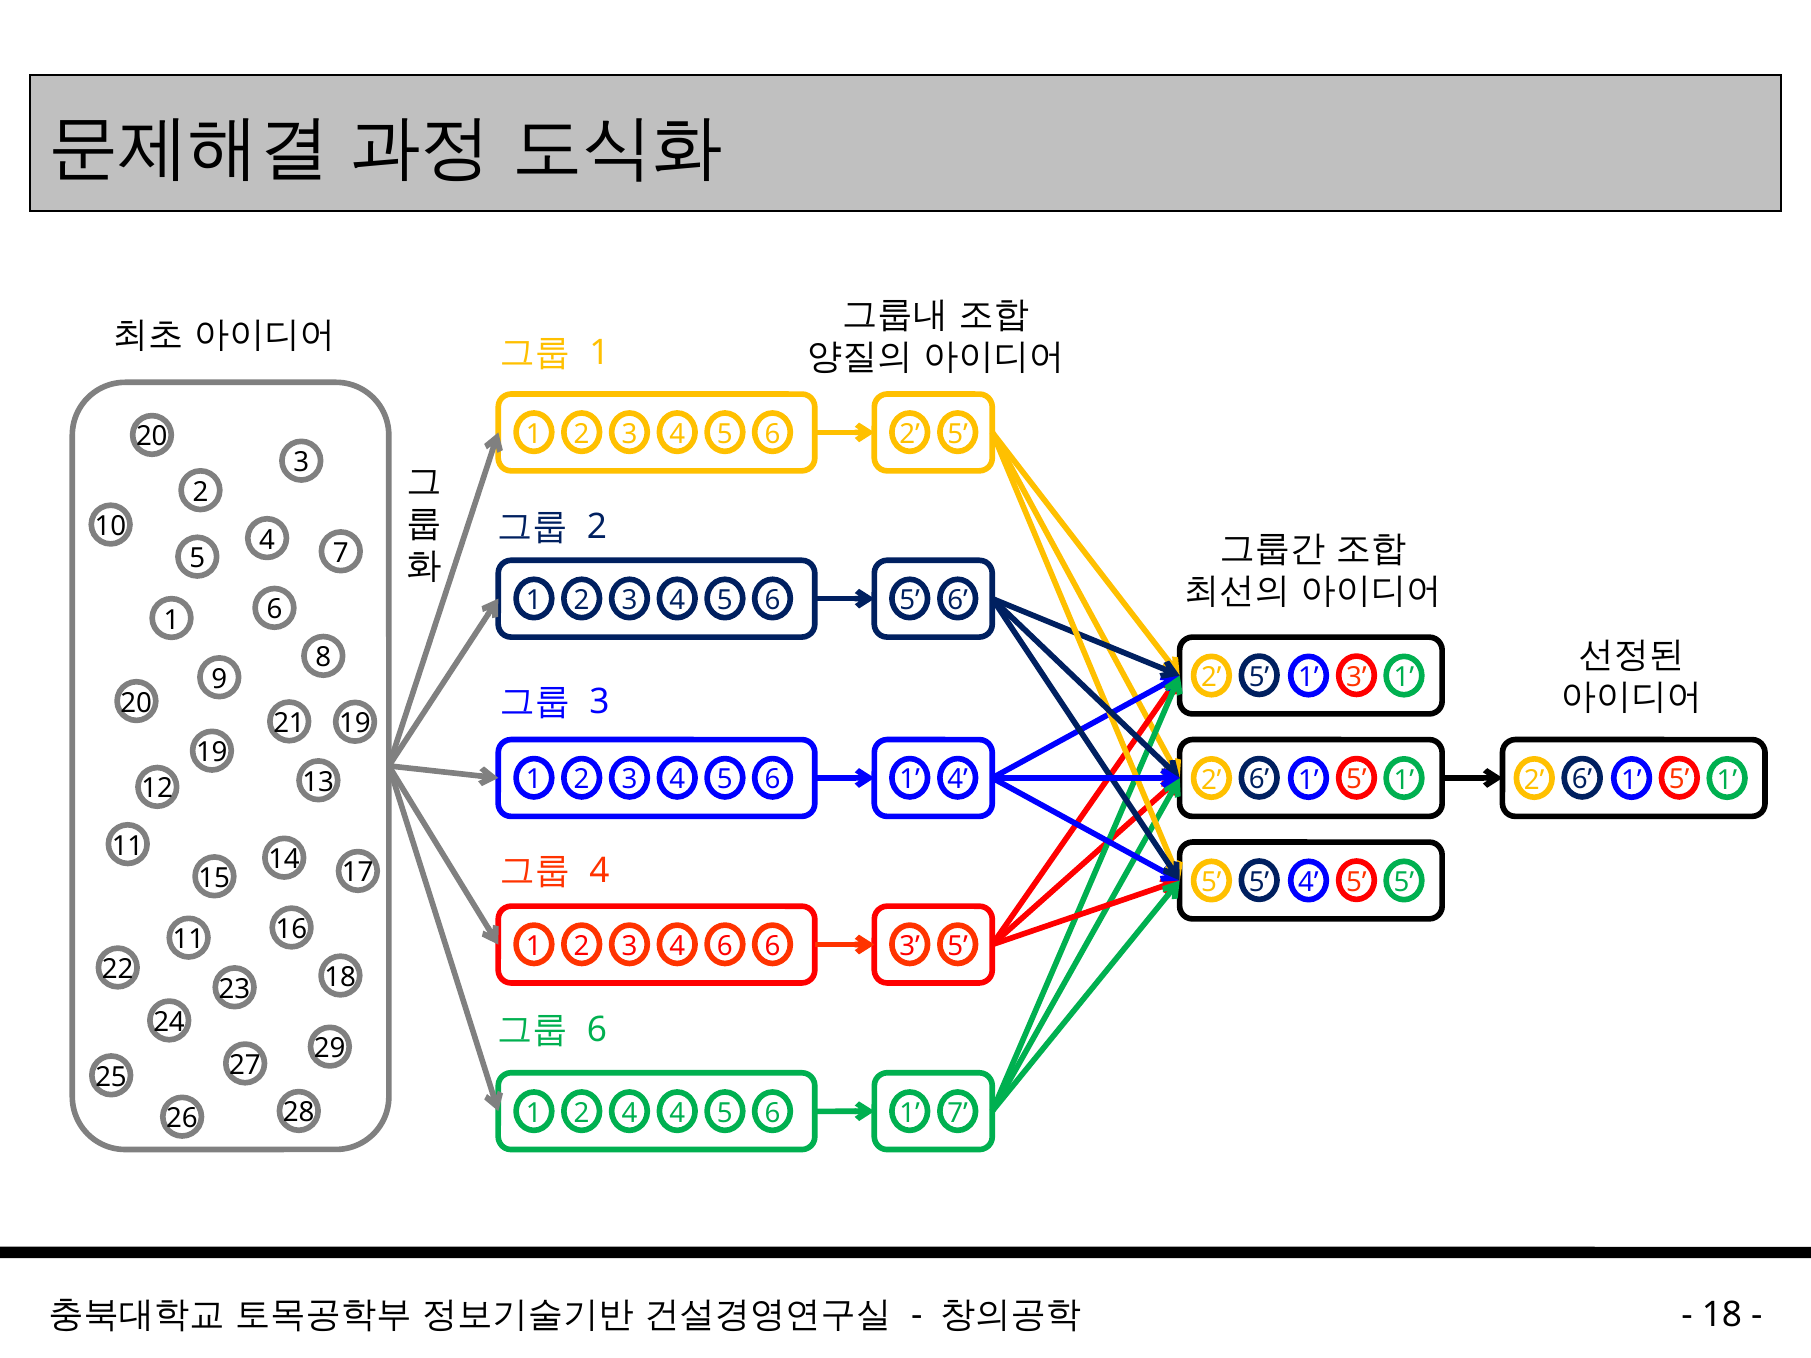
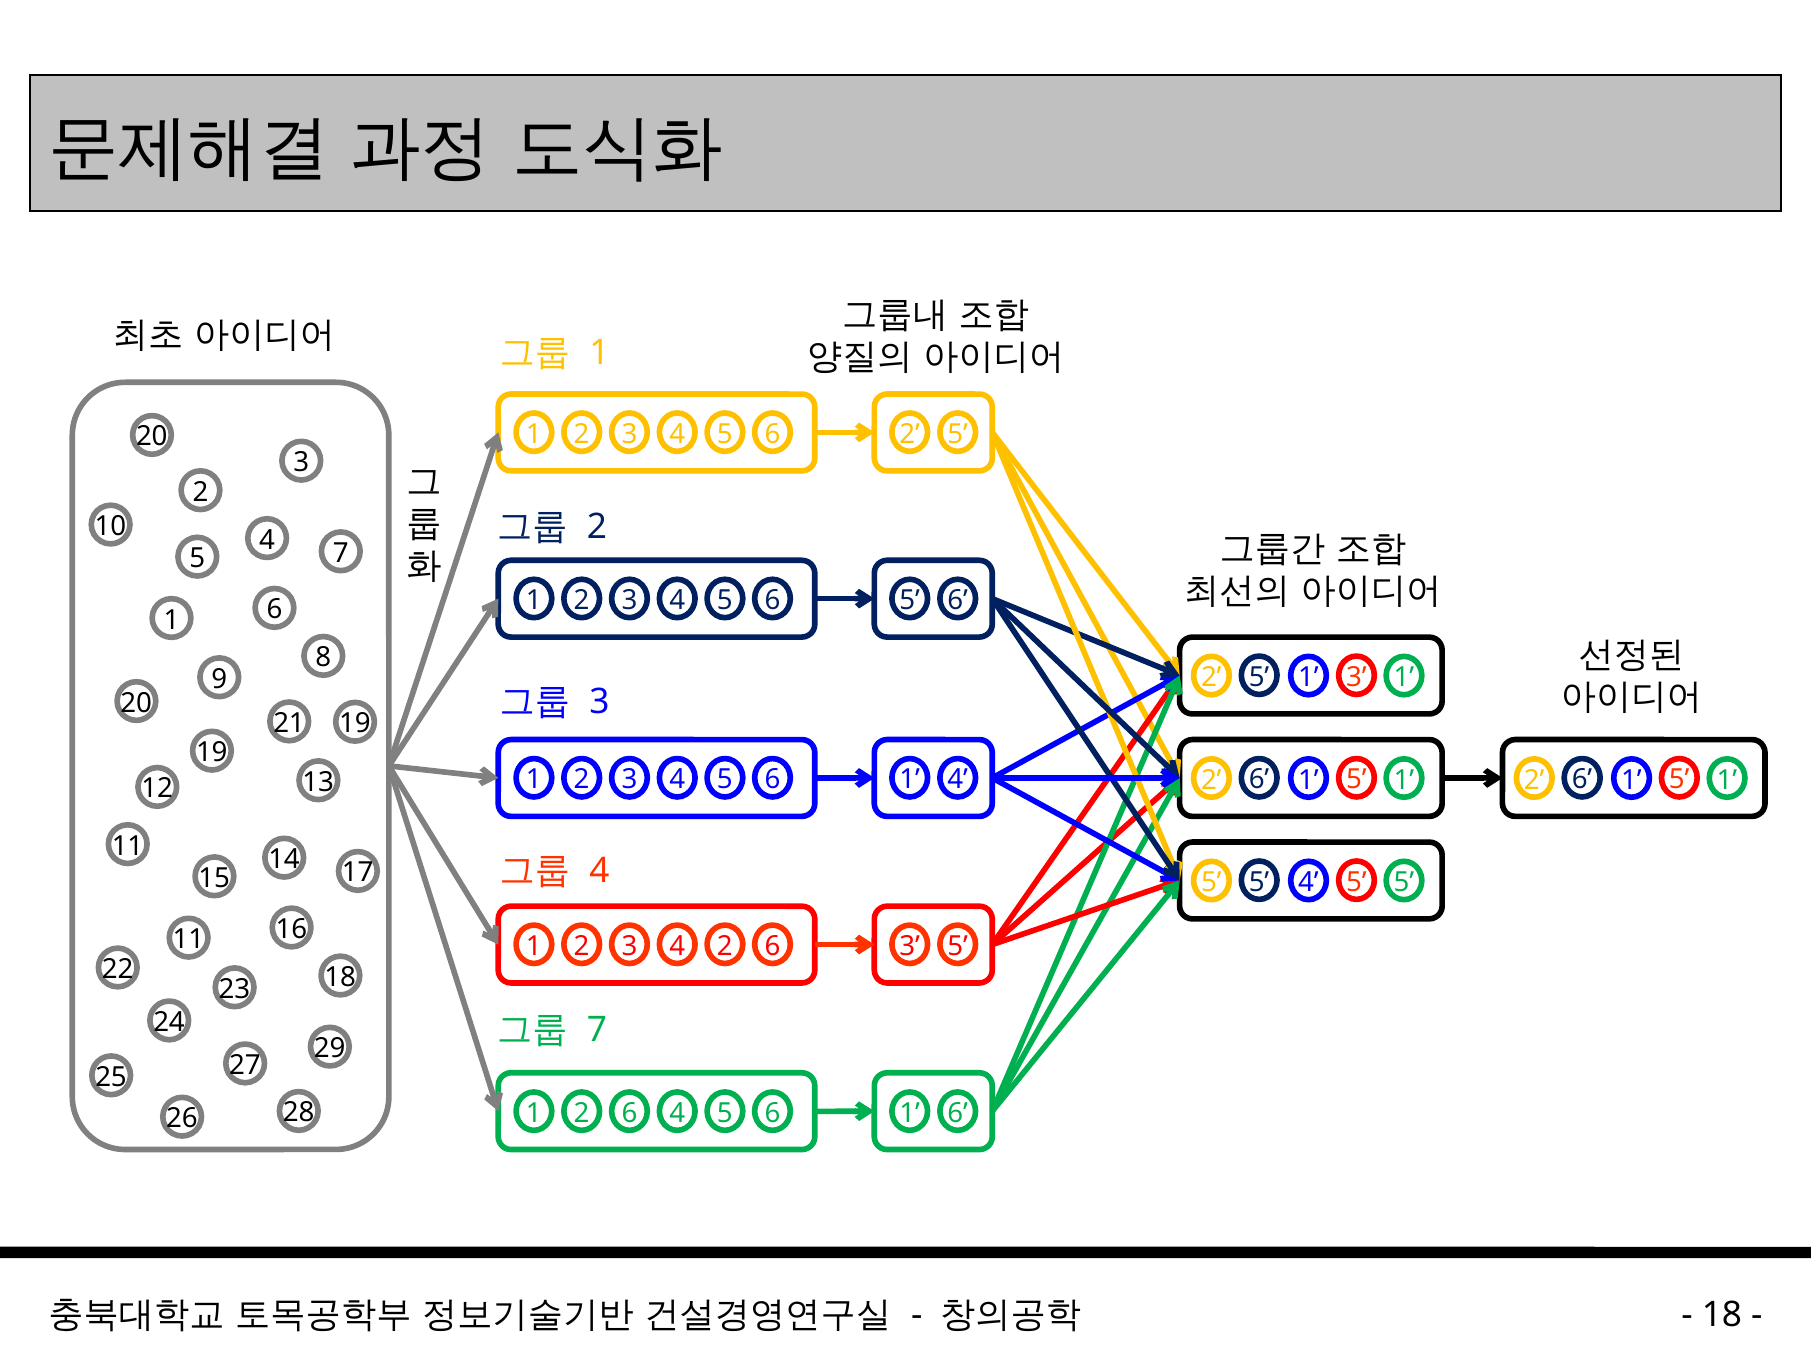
4 6: 6 -> 2
6 at (597, 1030): 6 -> 7
4 at (629, 1113): 4 -> 6
1 7: 7 -> 6
